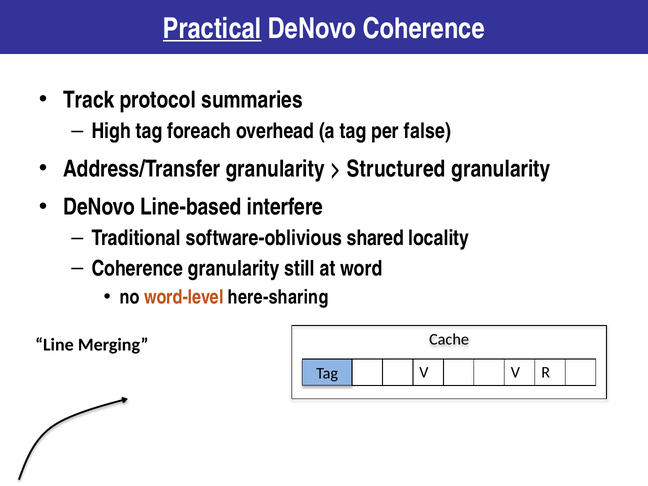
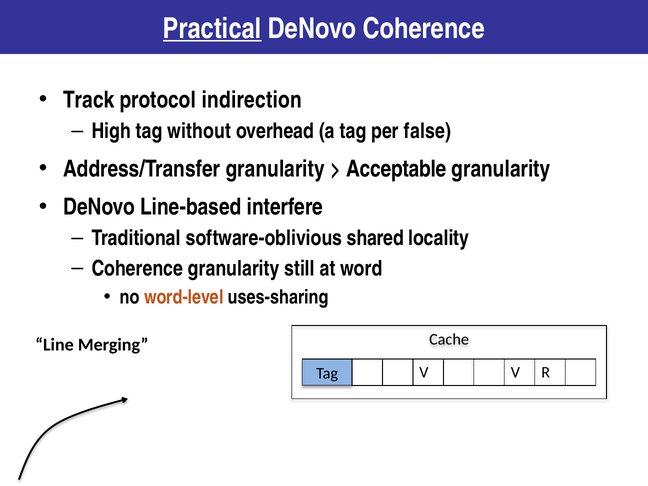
summaries: summaries -> indirection
foreach: foreach -> without
Structured: Structured -> Acceptable
here-sharing: here-sharing -> uses-sharing
